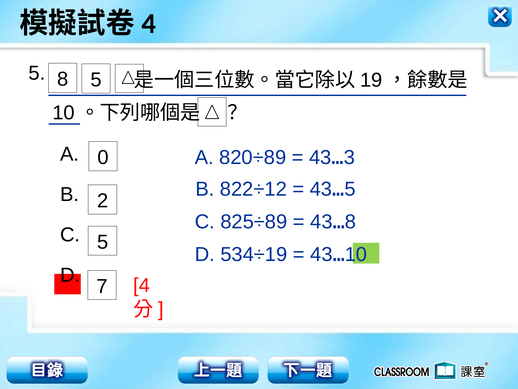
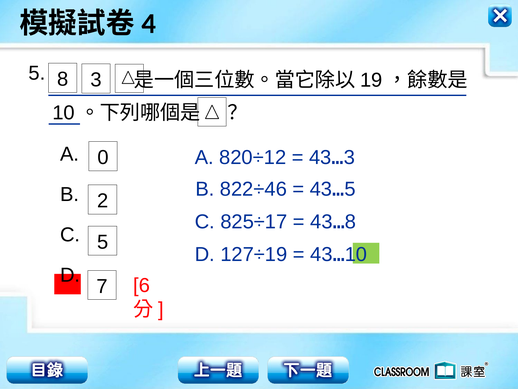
8 5: 5 -> 3
820÷89: 820÷89 -> 820÷12
822÷12: 822÷12 -> 822÷46
825÷89: 825÷89 -> 825÷17
534÷19: 534÷19 -> 127÷19
4: 4 -> 6
